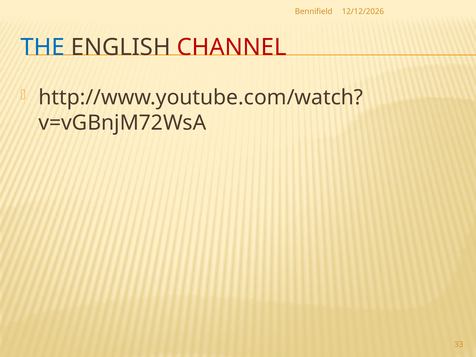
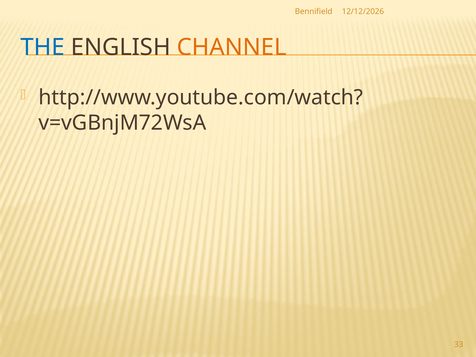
CHANNEL colour: red -> orange
